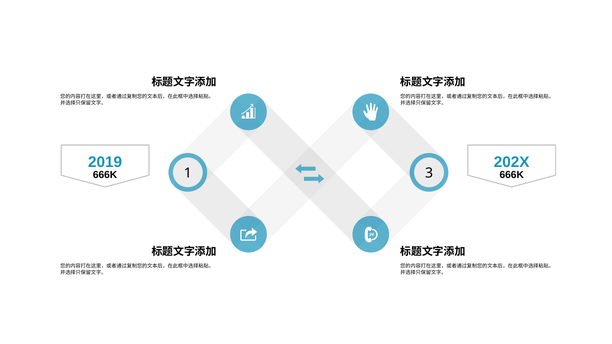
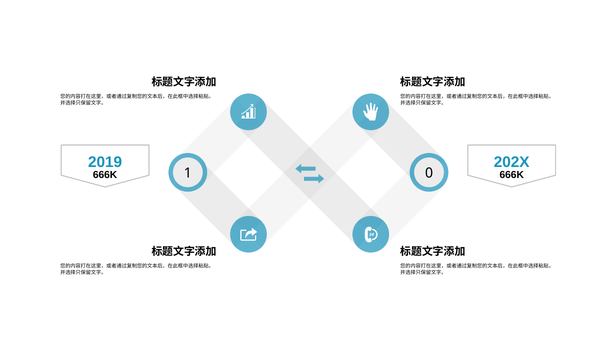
3: 3 -> 0
